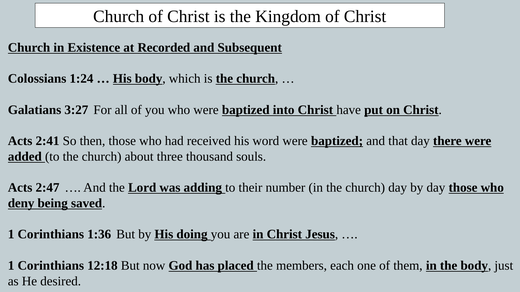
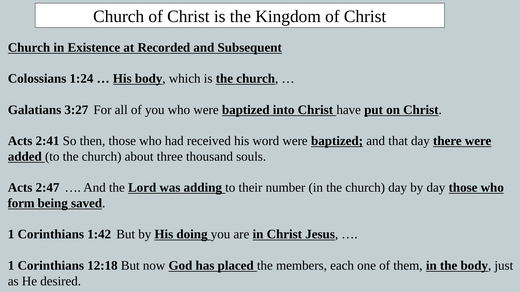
deny: deny -> form
1:36: 1:36 -> 1:42
